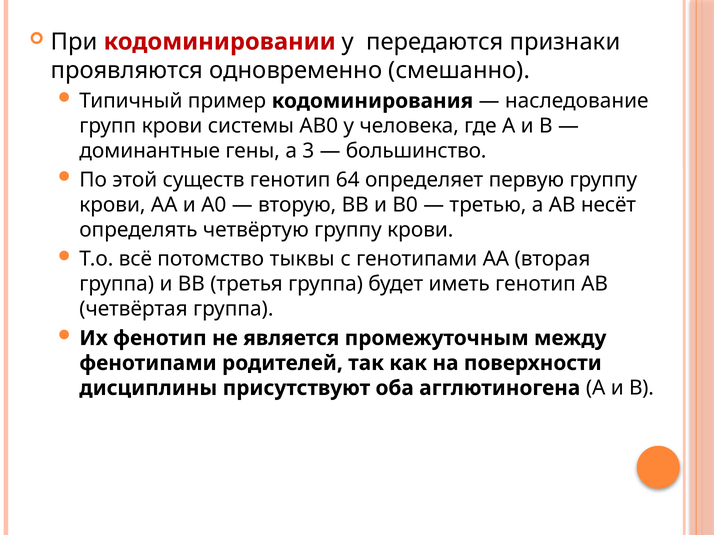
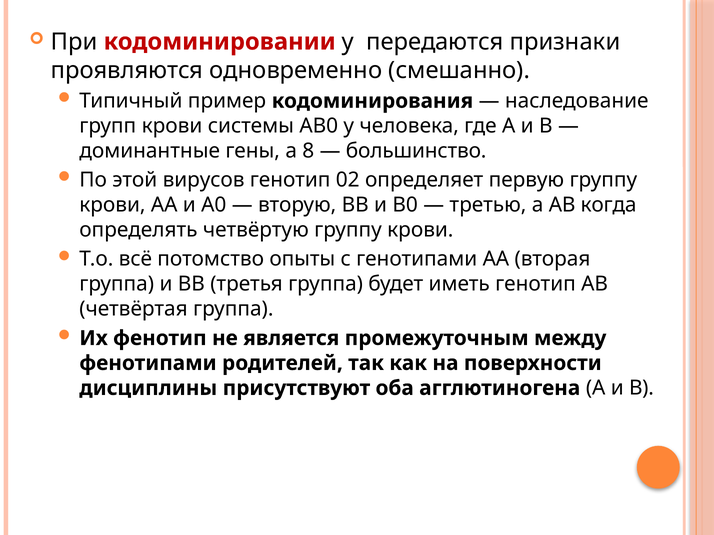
3: 3 -> 8
существ: существ -> вирусов
64: 64 -> 02
несёт: несёт -> когда
тыквы: тыквы -> опыты
